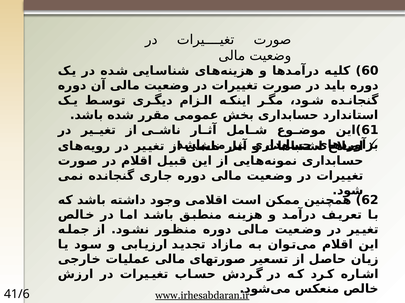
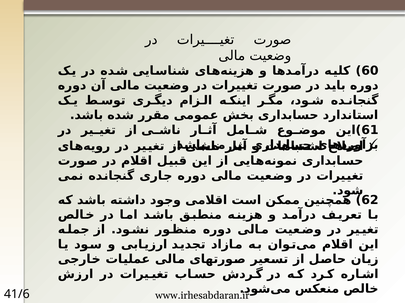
www.irhesabdaran.ir underline: present -> none
